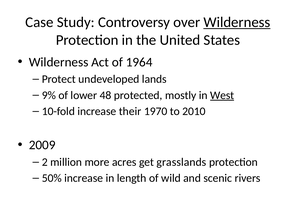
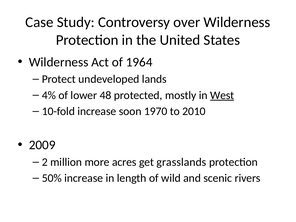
Wilderness at (237, 22) underline: present -> none
9%: 9% -> 4%
their: their -> soon
